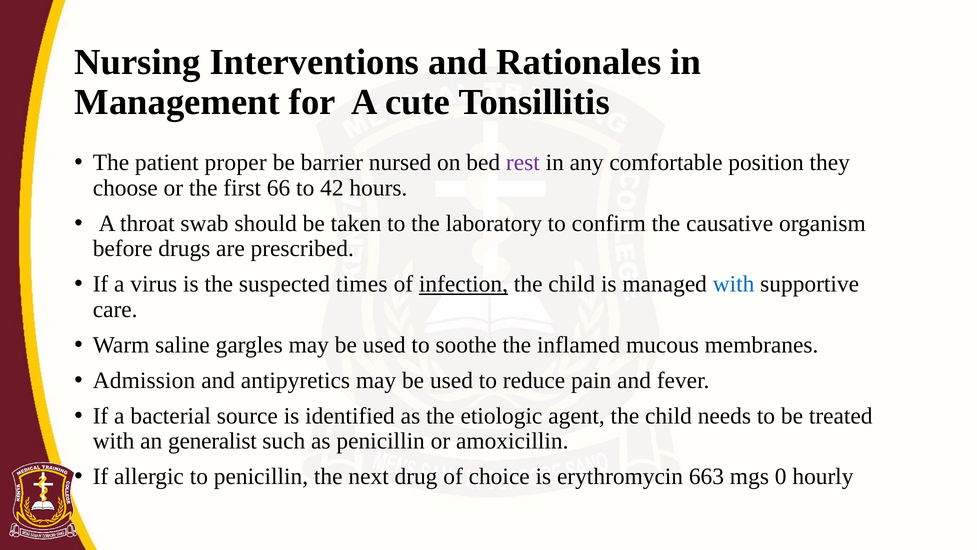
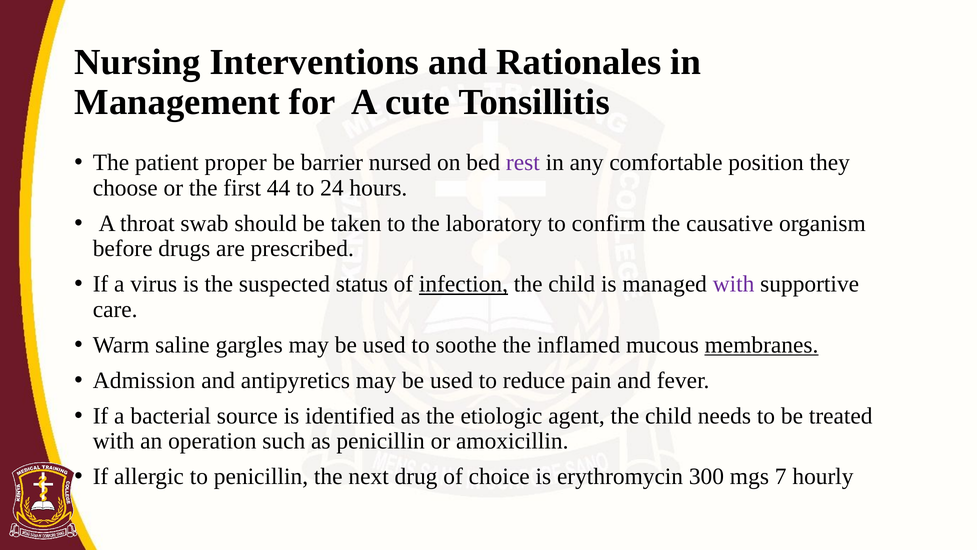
66: 66 -> 44
42: 42 -> 24
times: times -> status
with at (734, 284) colour: blue -> purple
membranes underline: none -> present
generalist: generalist -> operation
663: 663 -> 300
0: 0 -> 7
